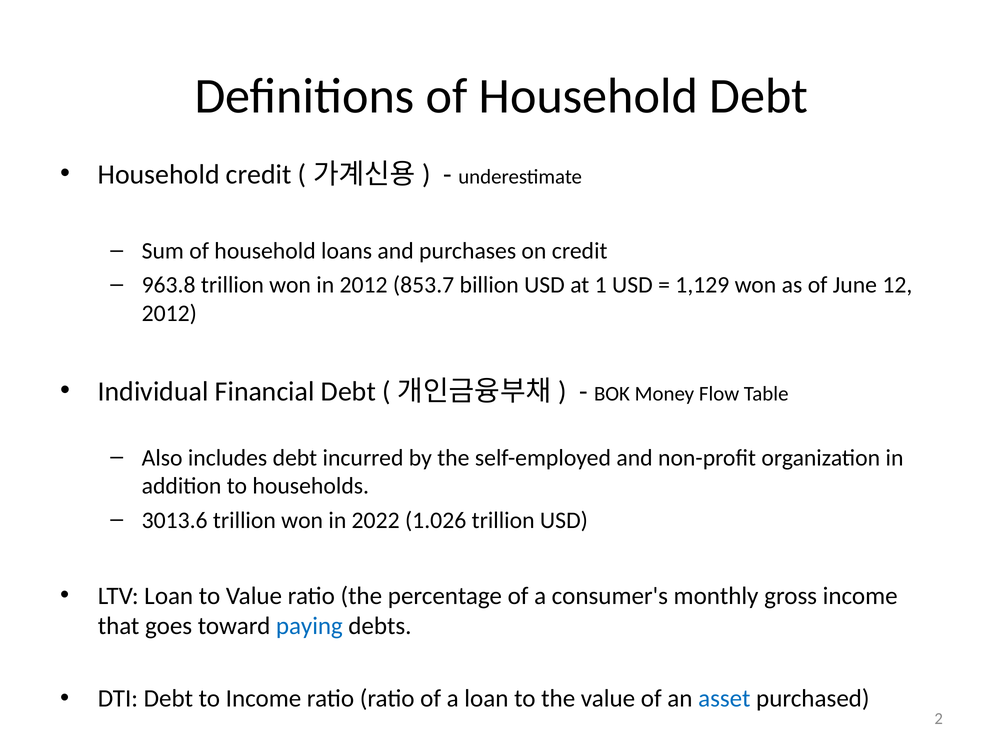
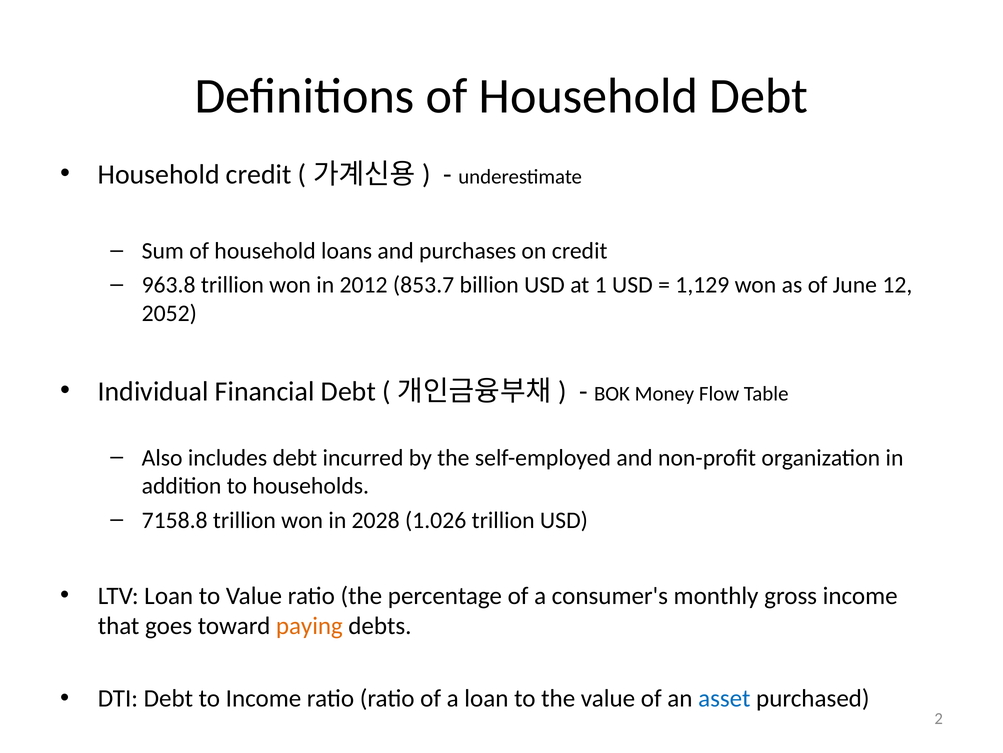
2012 at (169, 313): 2012 -> 2052
3013.6: 3013.6 -> 7158.8
2022: 2022 -> 2028
paying colour: blue -> orange
